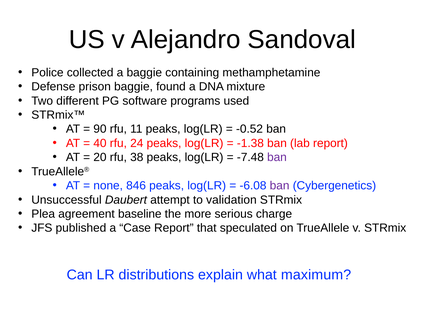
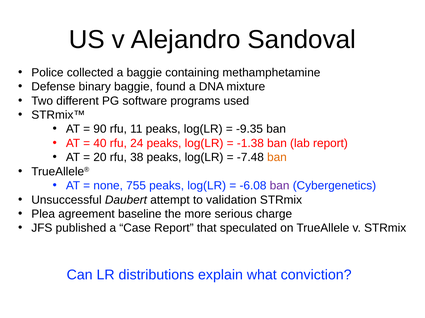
prison: prison -> binary
-0.52: -0.52 -> -9.35
ban at (277, 158) colour: purple -> orange
846: 846 -> 755
maximum: maximum -> conviction
